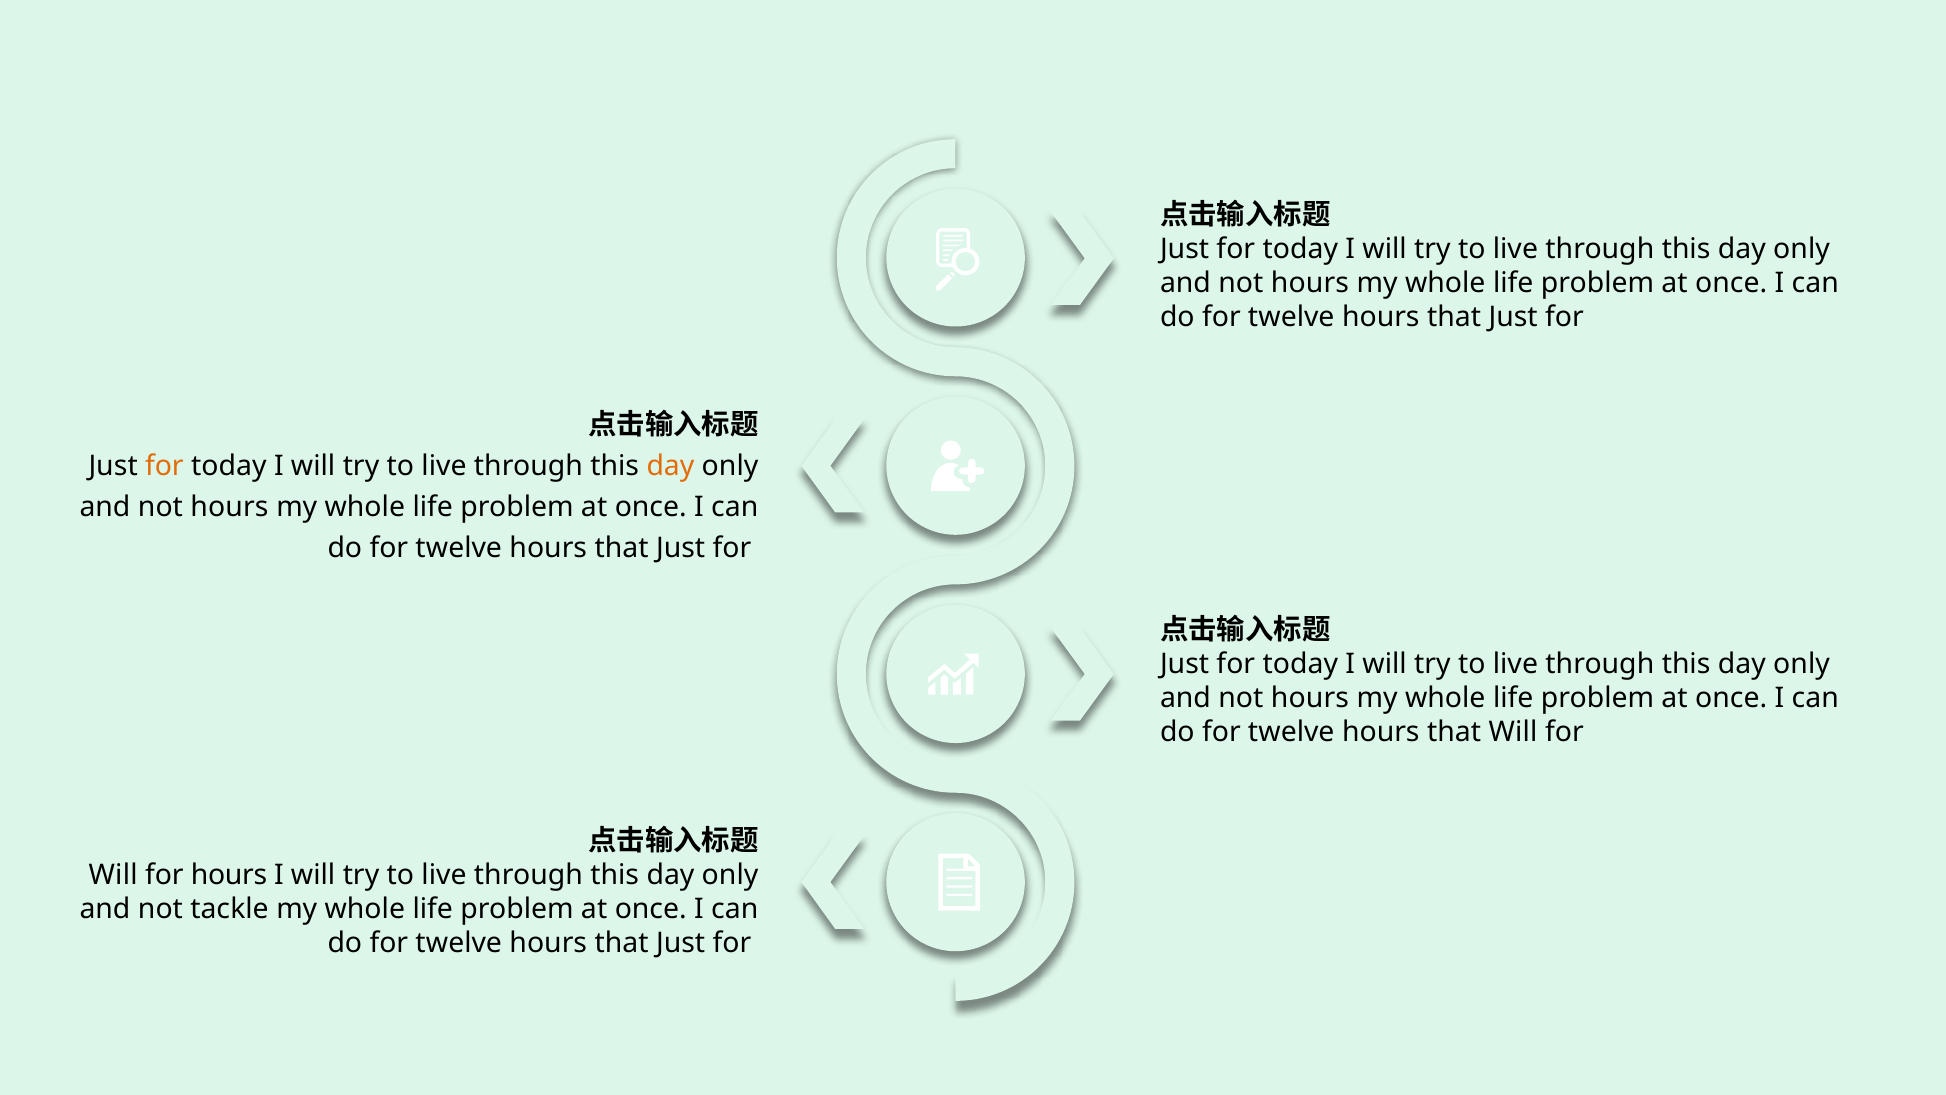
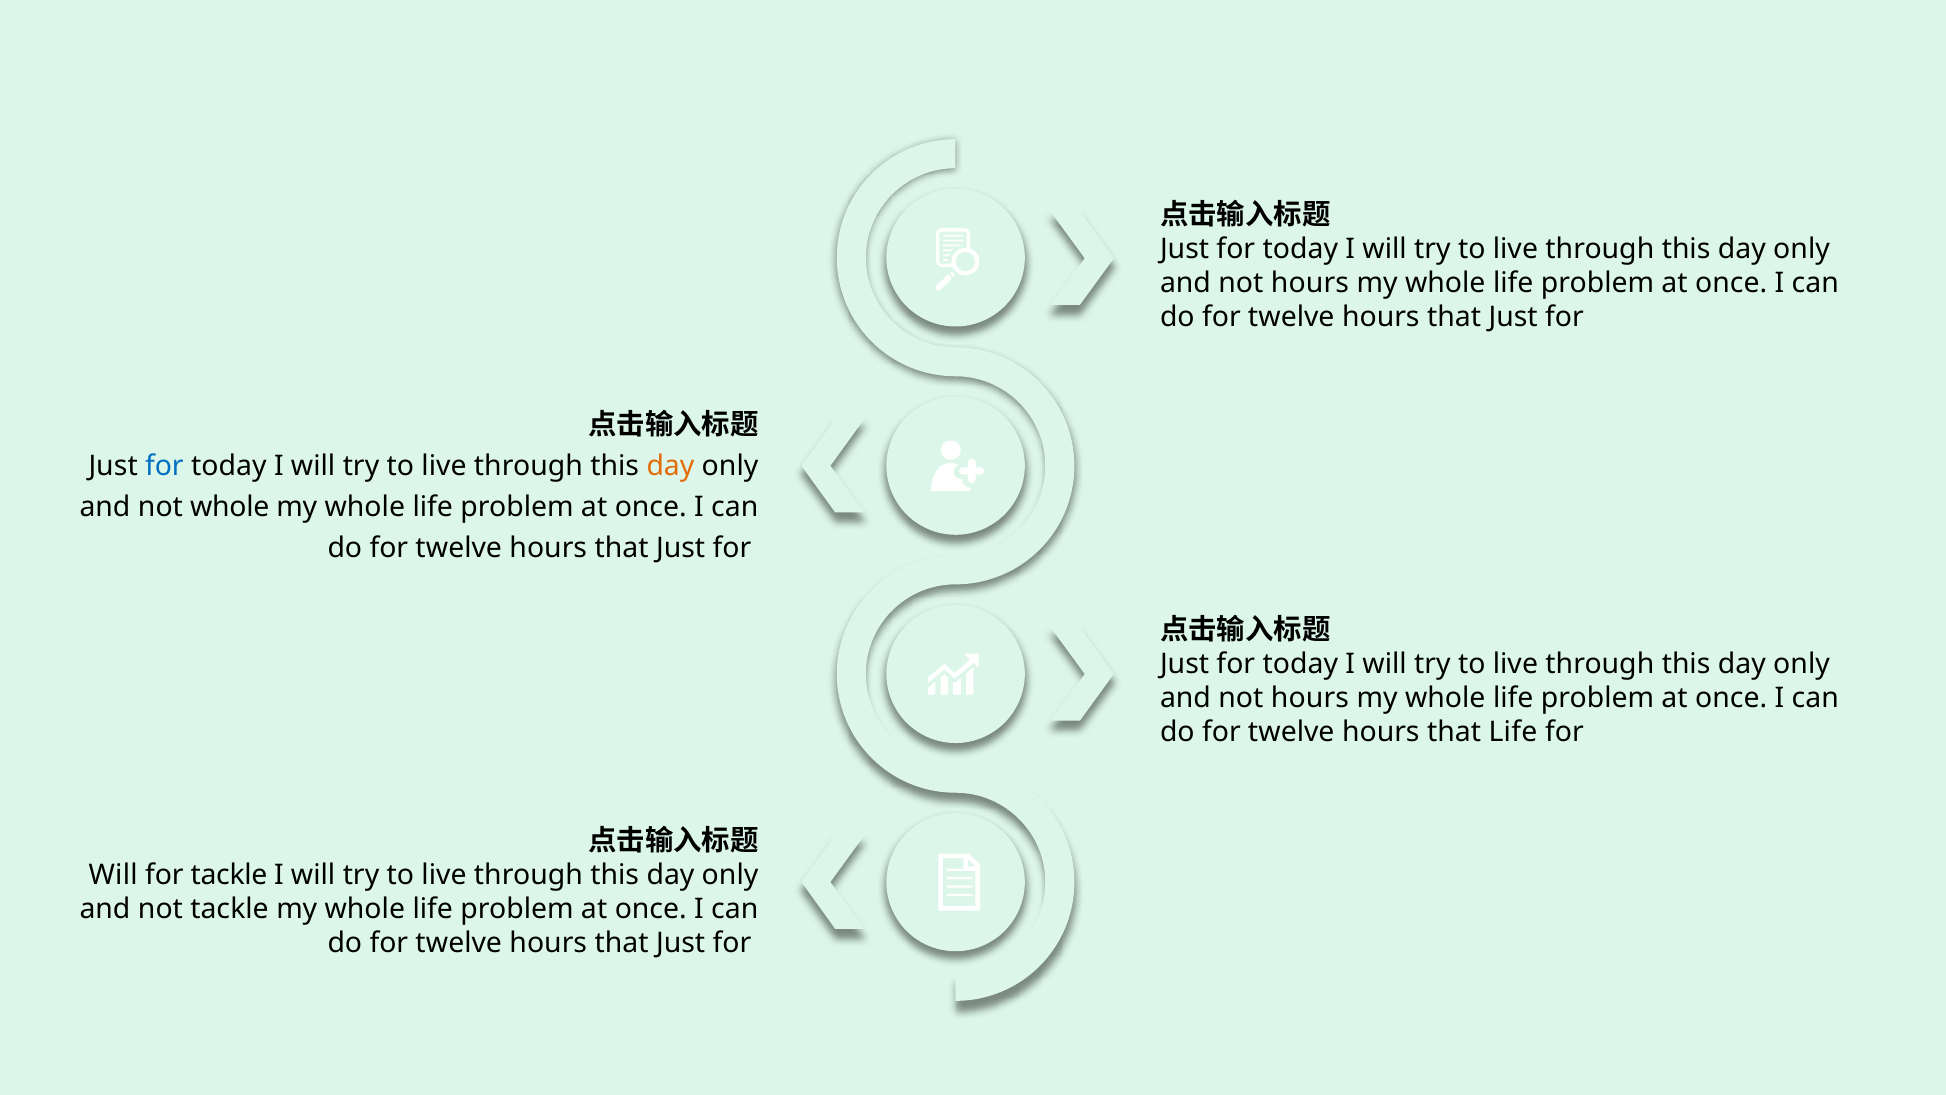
for at (164, 466) colour: orange -> blue
hours at (230, 507): hours -> whole
that Will: Will -> Life
for hours: hours -> tackle
